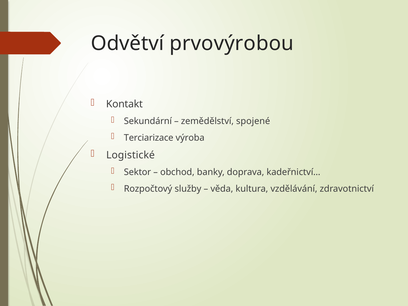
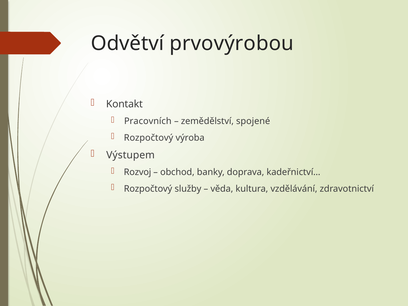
Sekundární: Sekundární -> Pracovních
Terciarizace at (149, 138): Terciarizace -> Rozpočtový
Logistické: Logistické -> Výstupem
Sektor: Sektor -> Rozvoj
